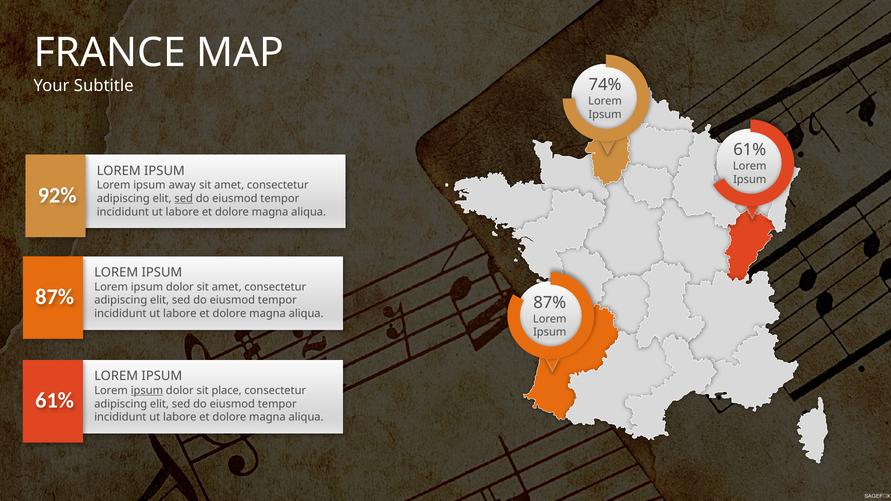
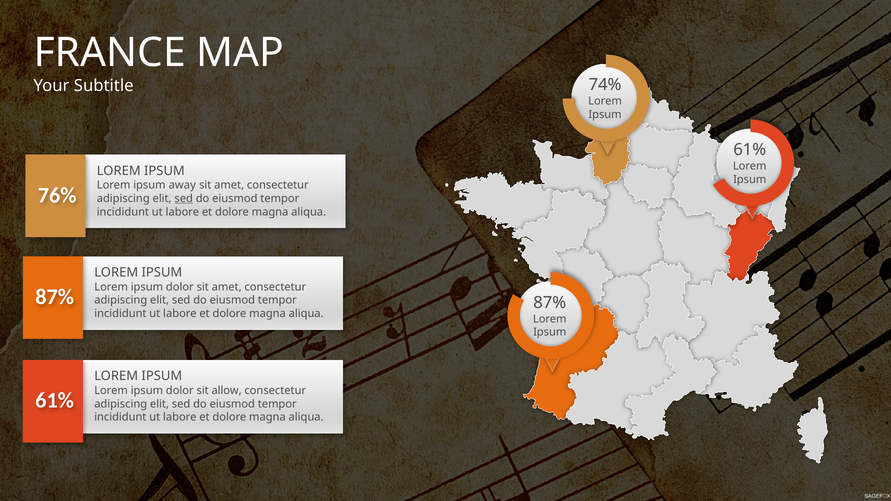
92%: 92% -> 76%
ipsum at (147, 391) underline: present -> none
place: place -> allow
